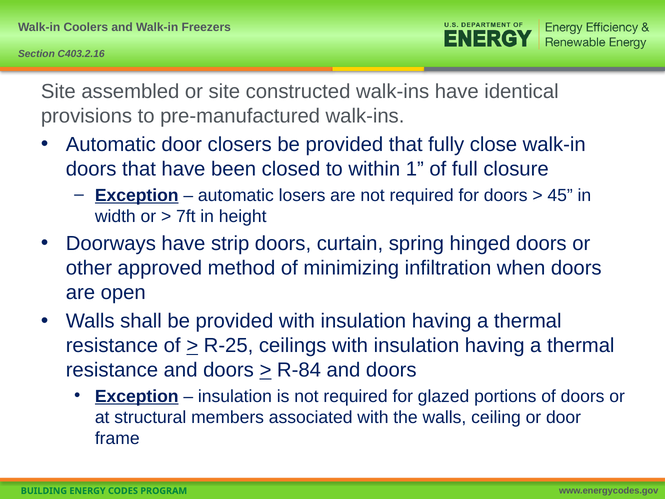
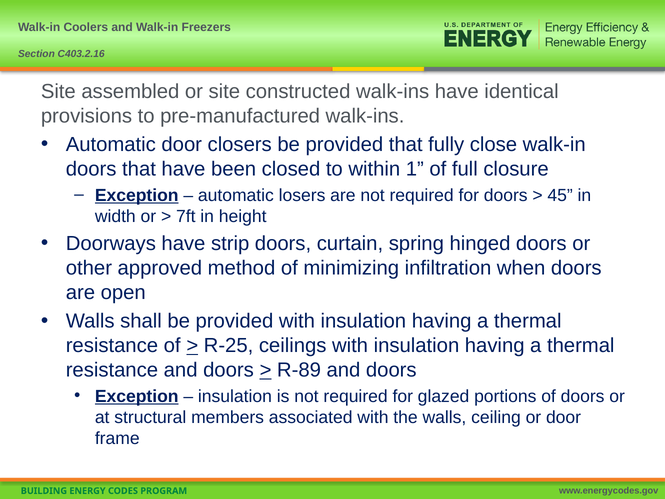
R-84: R-84 -> R-89
